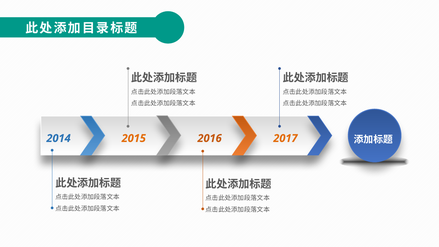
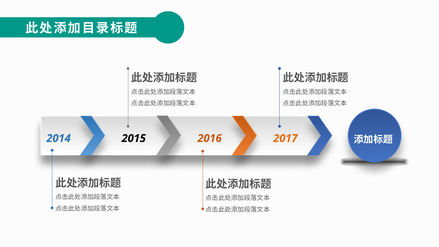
2015 colour: orange -> black
